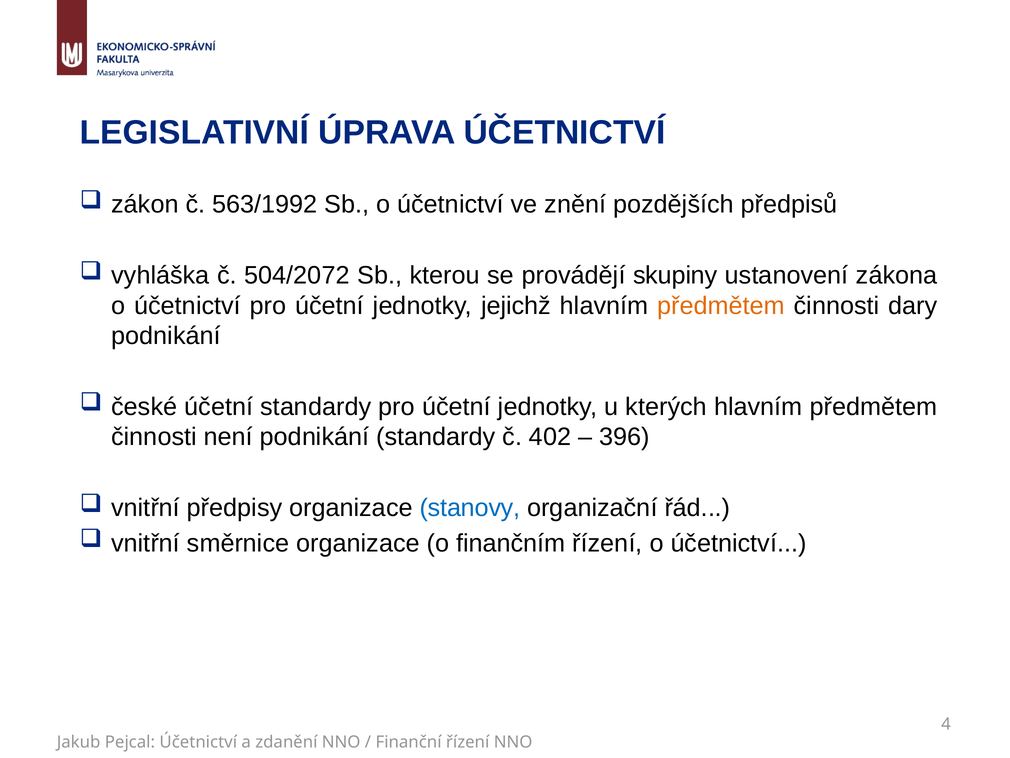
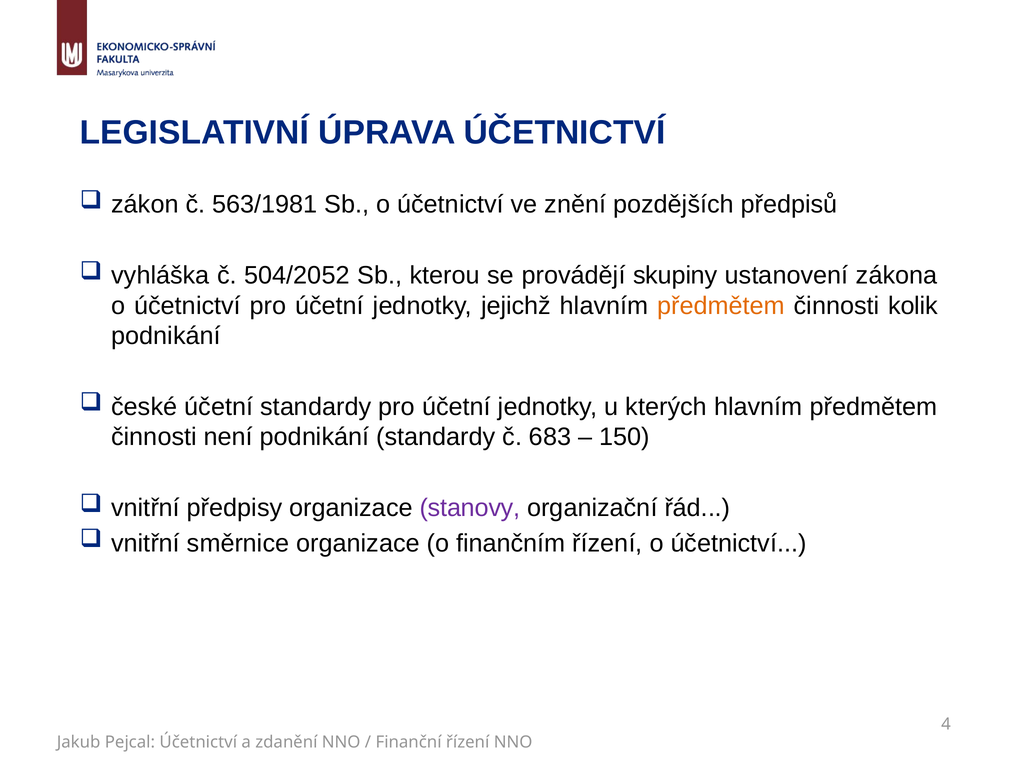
563/1992: 563/1992 -> 563/1981
504/2072: 504/2072 -> 504/2052
dary: dary -> kolik
402: 402 -> 683
396: 396 -> 150
stanovy colour: blue -> purple
